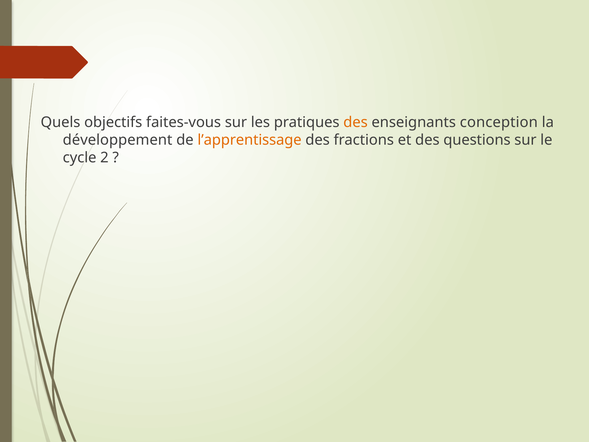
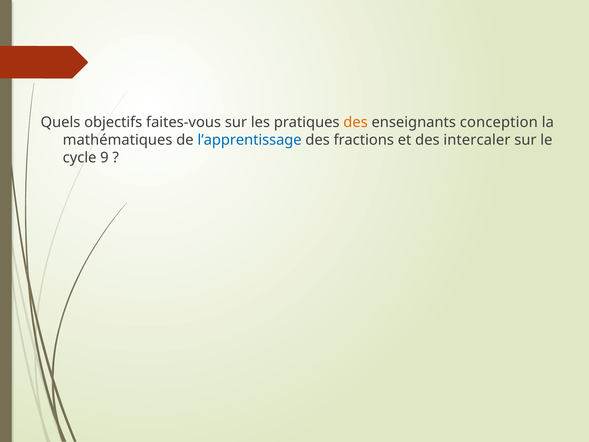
développement: développement -> mathématiques
l’apprentissage colour: orange -> blue
questions: questions -> intercaler
2: 2 -> 9
